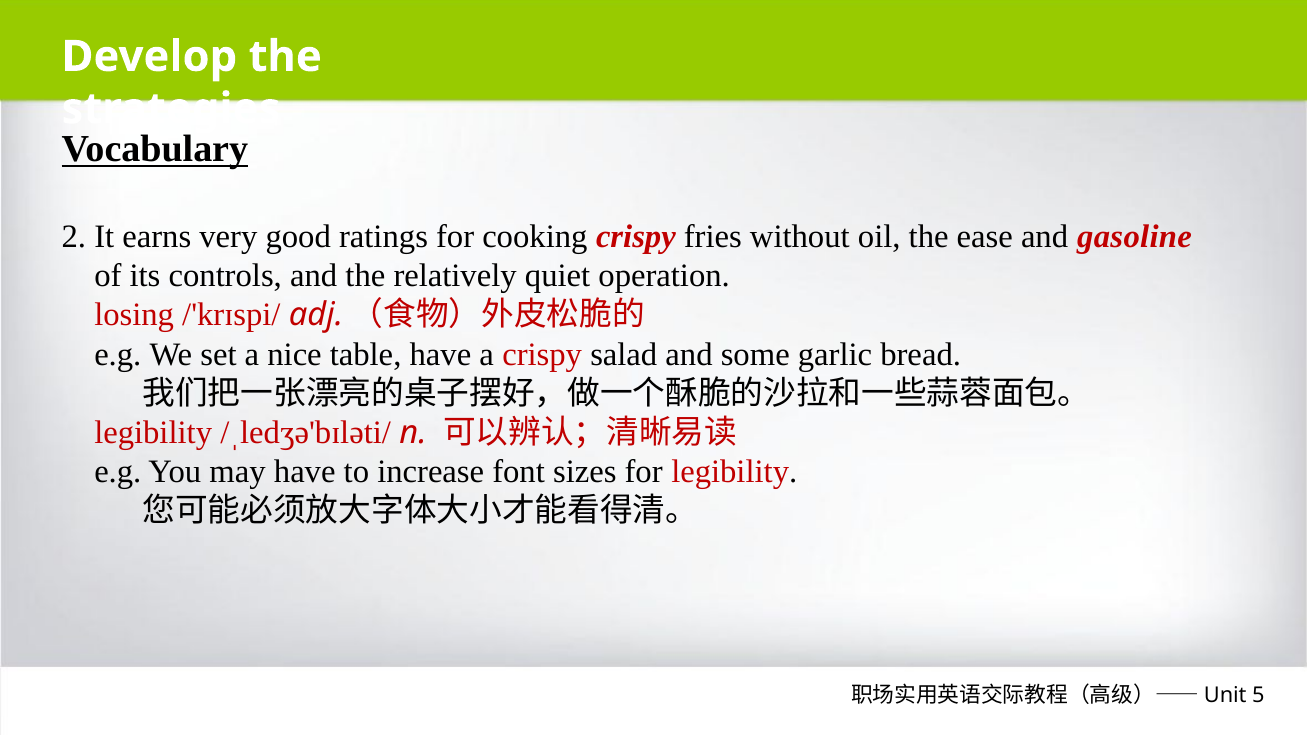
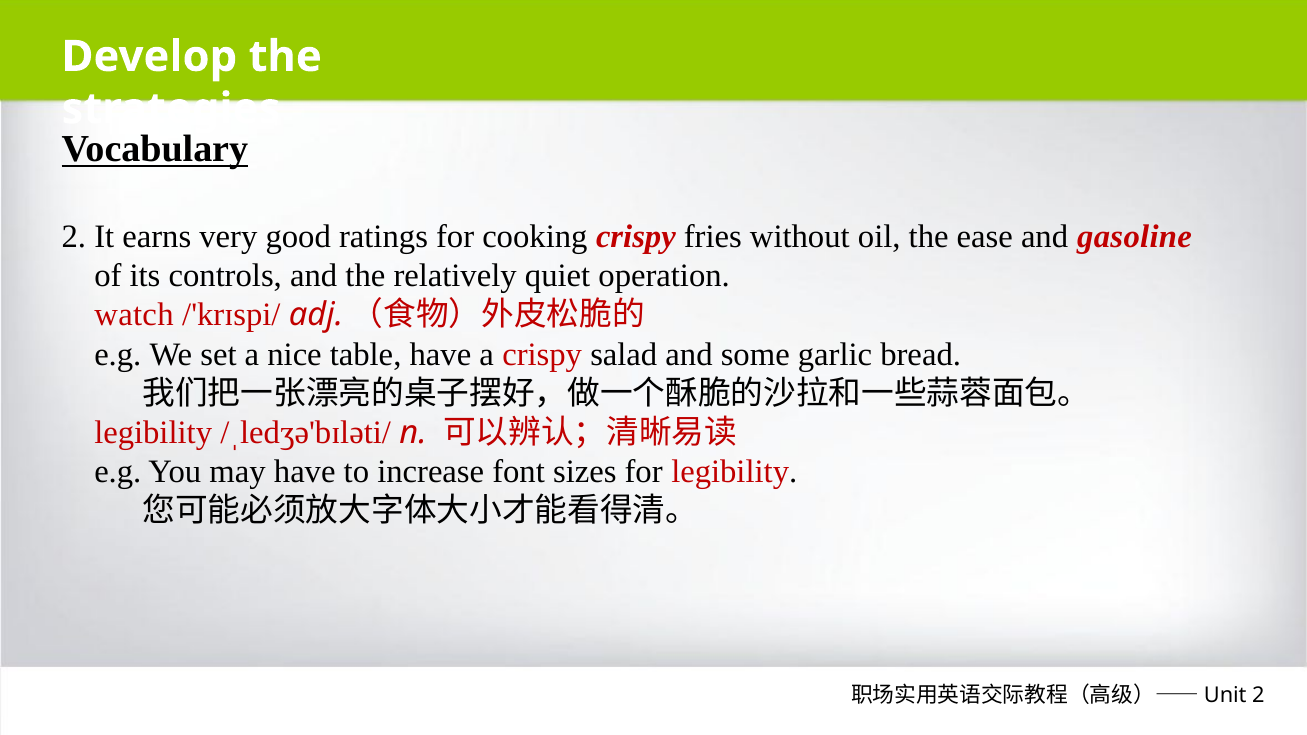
losing: losing -> watch
5 at (1258, 696): 5 -> 2
